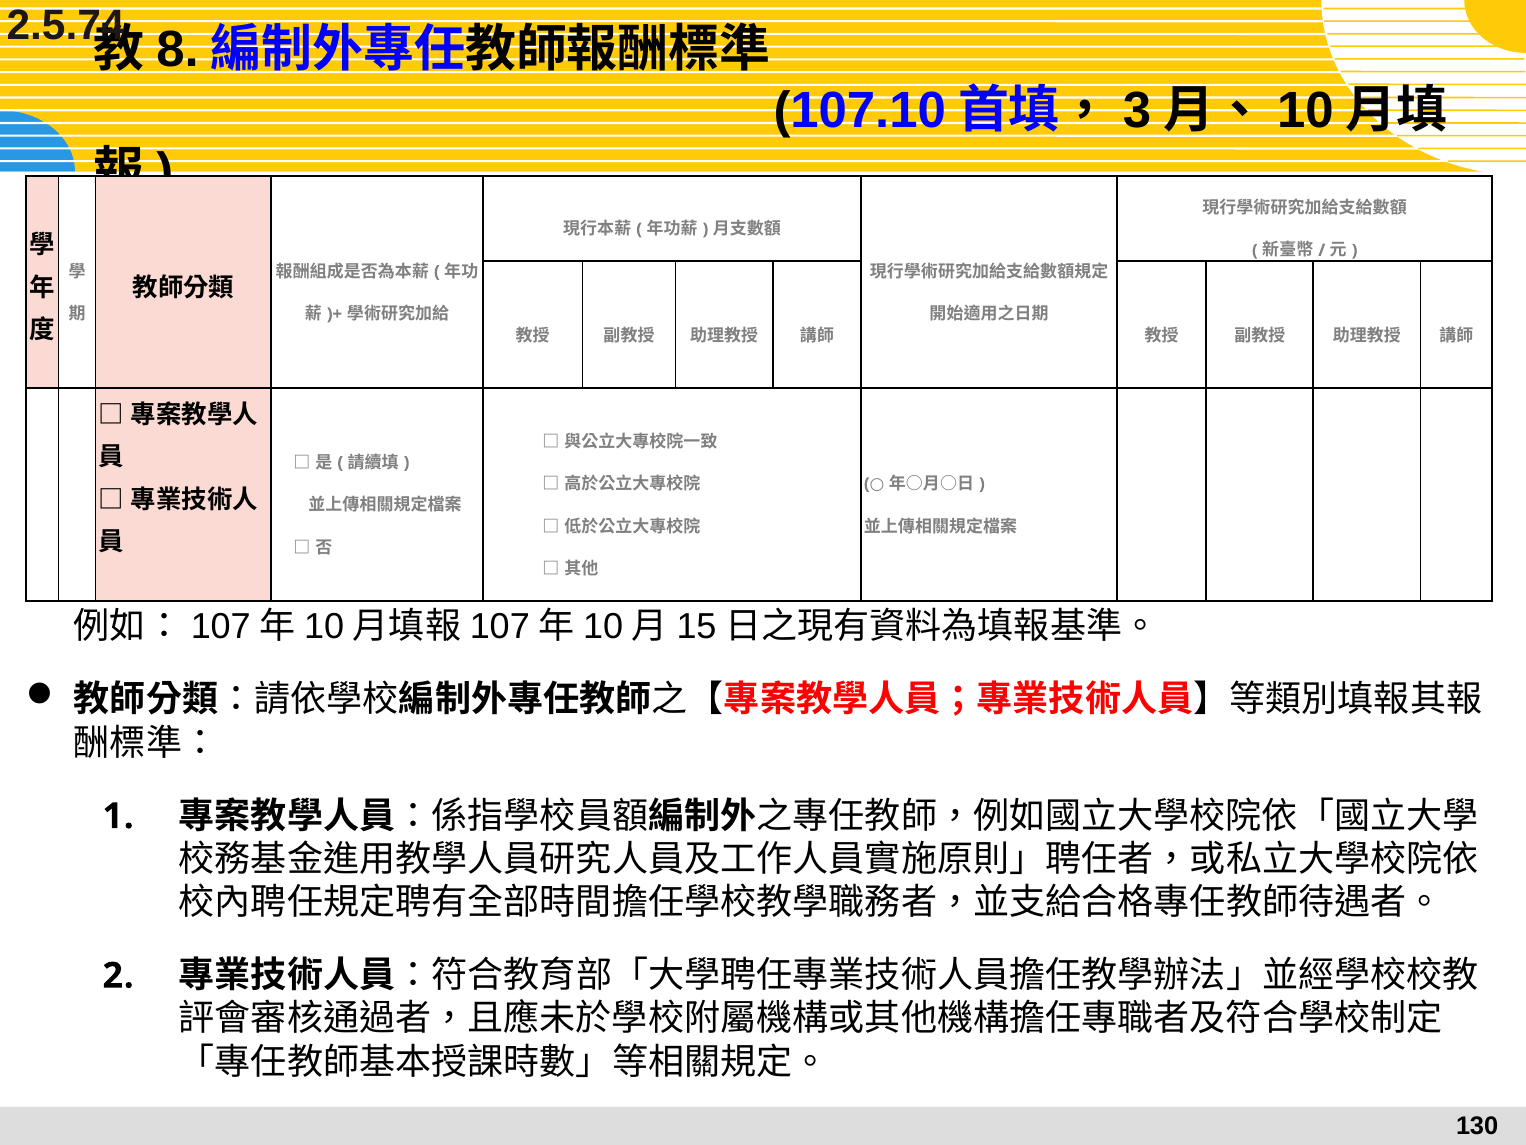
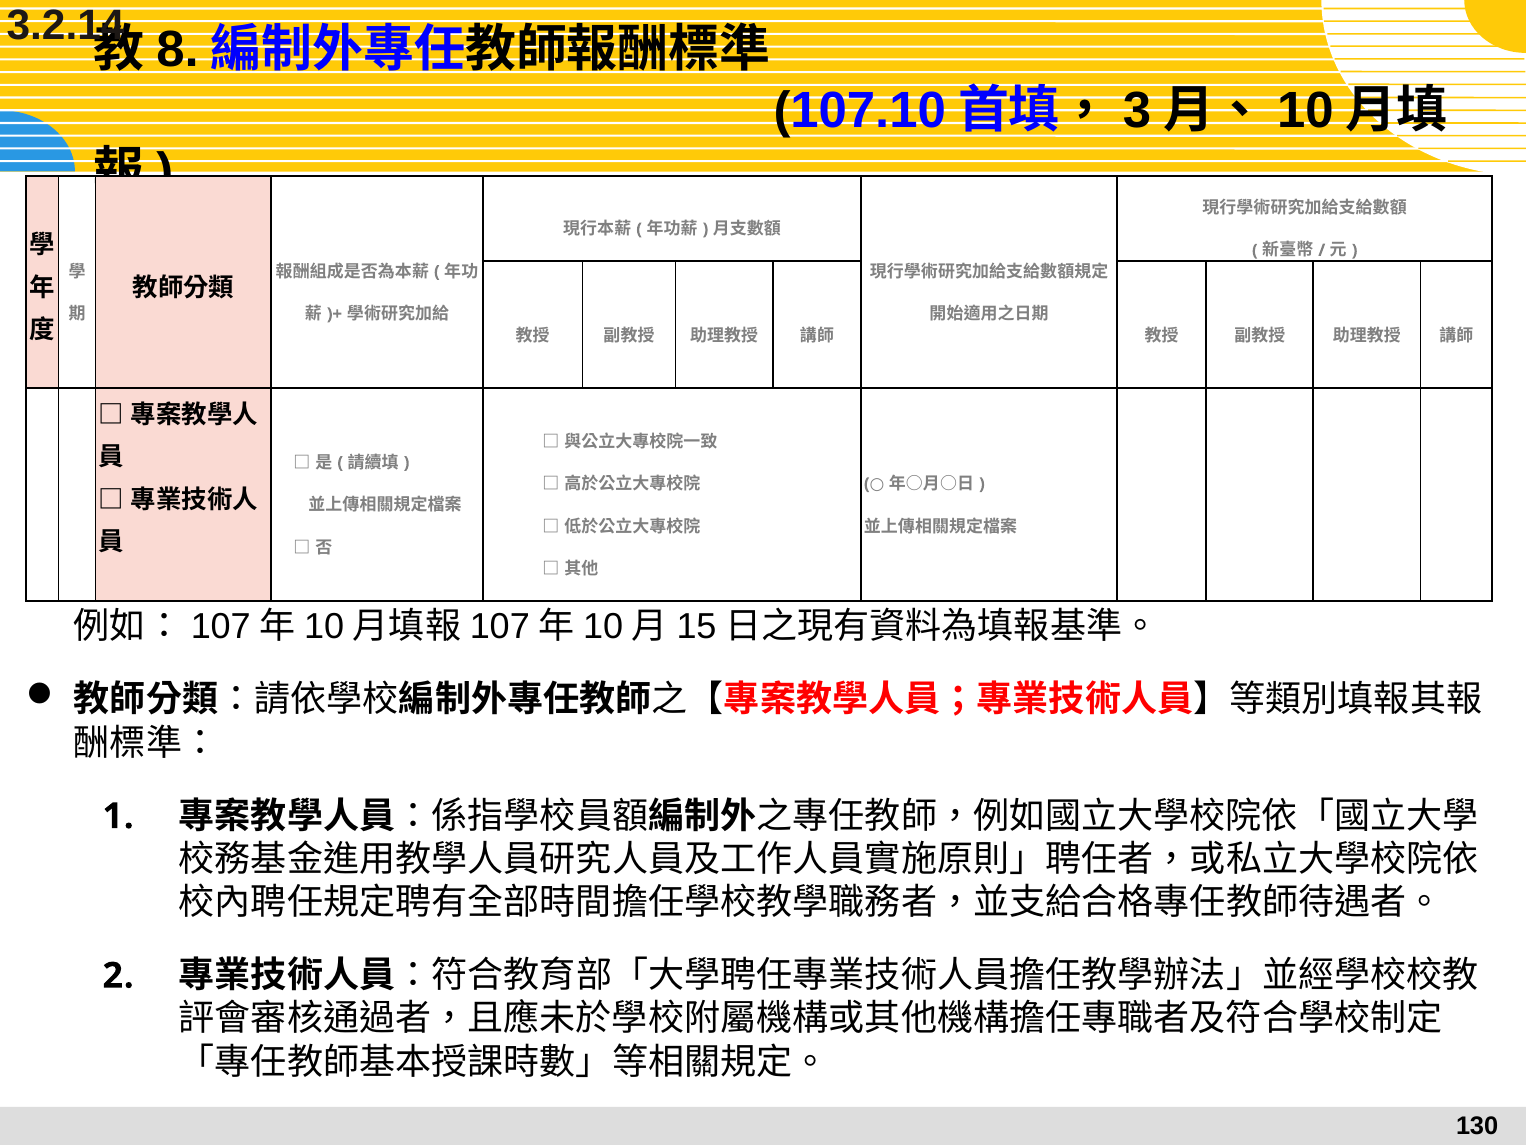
2.5.74: 2.5.74 -> 3.2.14
